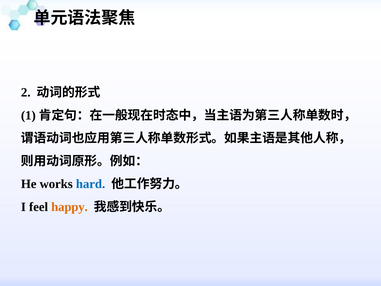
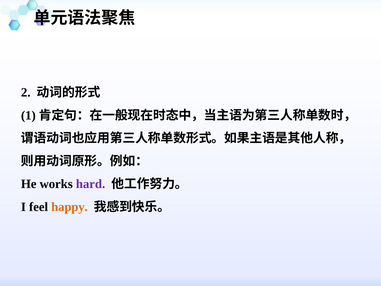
hard colour: blue -> purple
